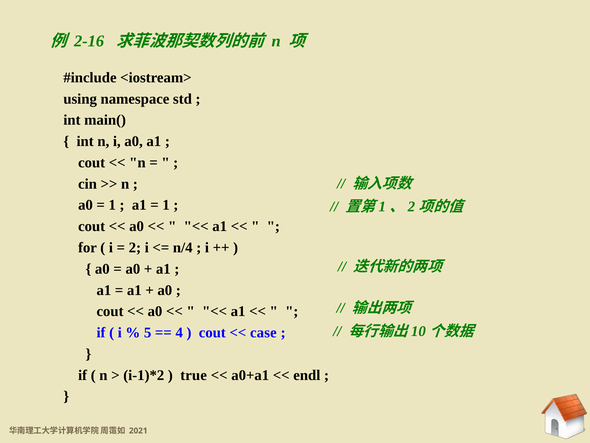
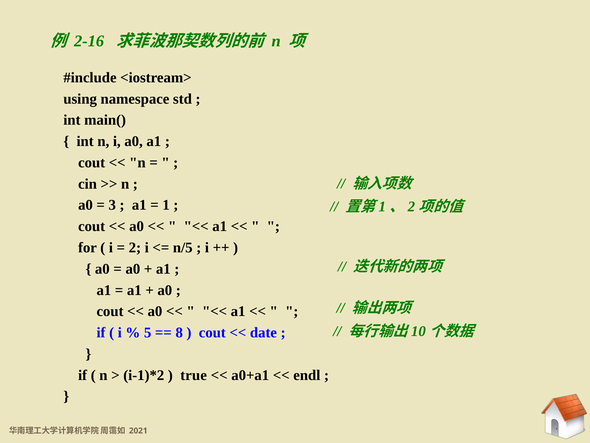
1 at (112, 205): 1 -> 3
n/4: n/4 -> n/5
4: 4 -> 8
case: case -> date
